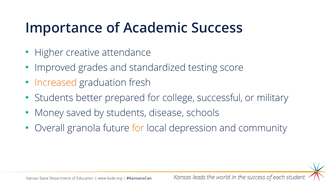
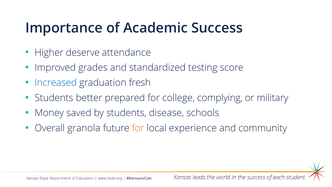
creative: creative -> deserve
Increased colour: orange -> blue
successful: successful -> complying
depression: depression -> experience
